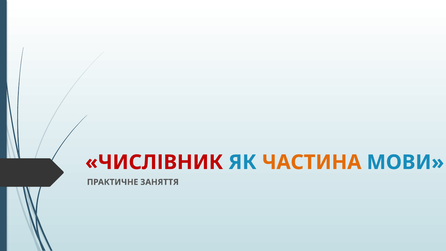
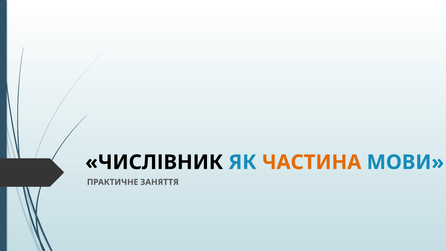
ЧИСЛІВНИК colour: red -> black
